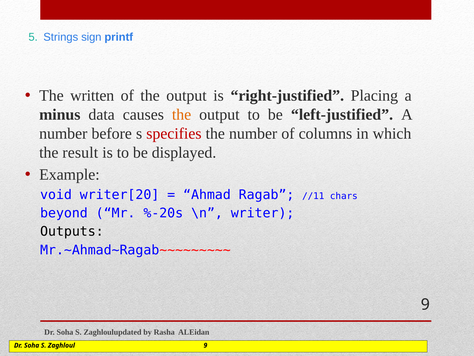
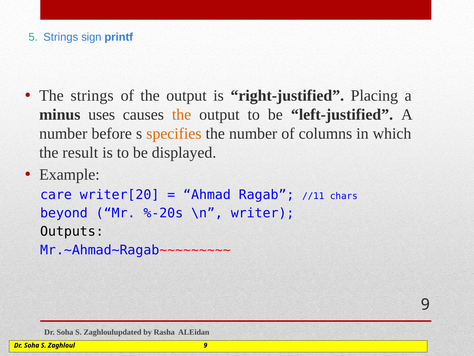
The written: written -> strings
data: data -> uses
specifies colour: red -> orange
void: void -> care
